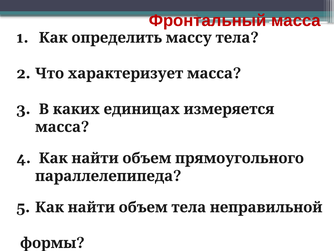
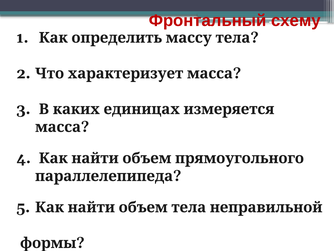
Фронтальный масса: масса -> схему
